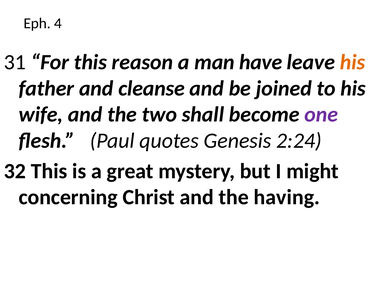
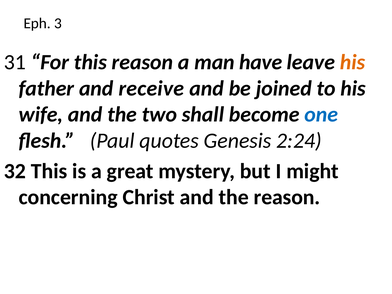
4: 4 -> 3
cleanse: cleanse -> receive
one colour: purple -> blue
the having: having -> reason
